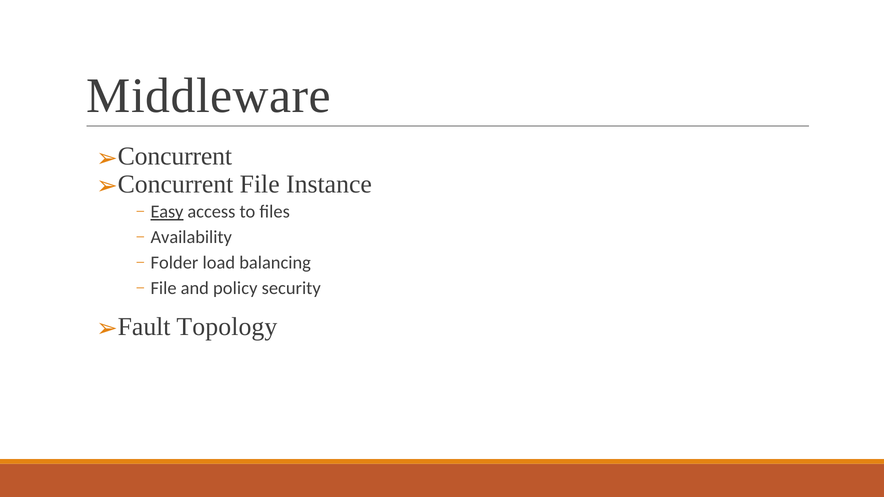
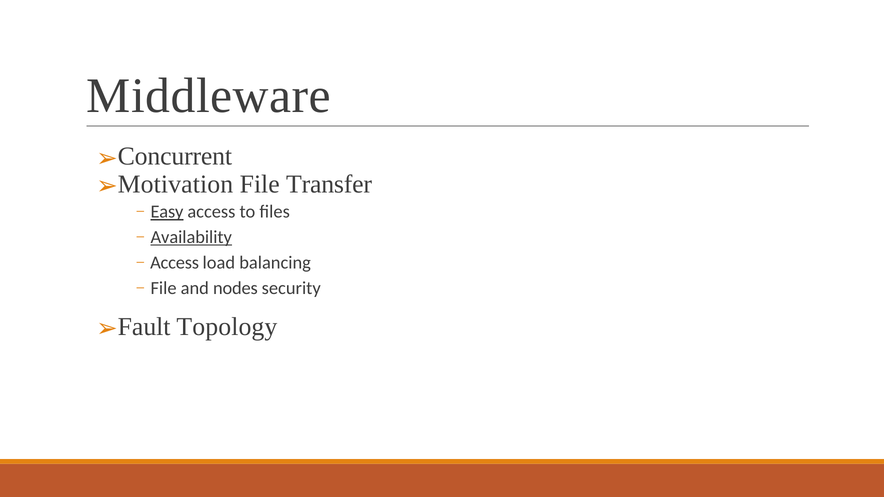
Concurrent at (175, 184): Concurrent -> Motivation
Instance: Instance -> Transfer
Availability underline: none -> present
Folder at (174, 263): Folder -> Access
policy: policy -> nodes
